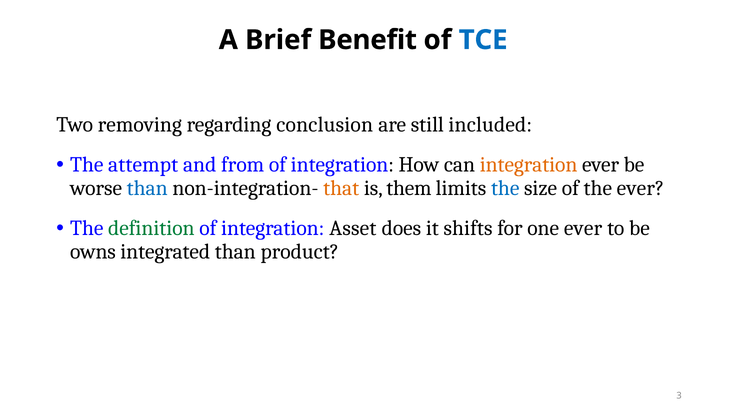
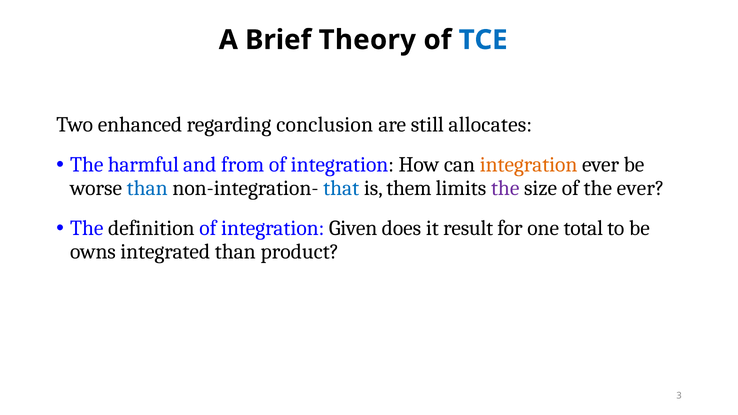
Benefit: Benefit -> Theory
removing: removing -> enhanced
included: included -> allocates
attempt: attempt -> harmful
that colour: orange -> blue
the at (505, 188) colour: blue -> purple
definition colour: green -> black
Asset: Asset -> Given
shifts: shifts -> result
one ever: ever -> total
